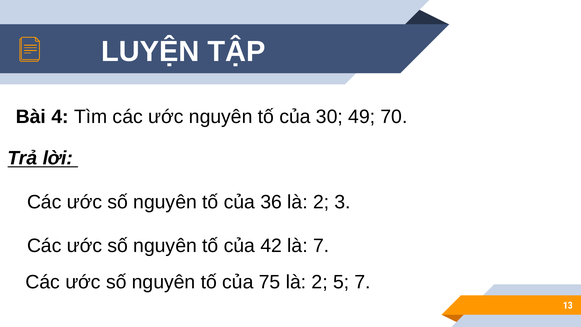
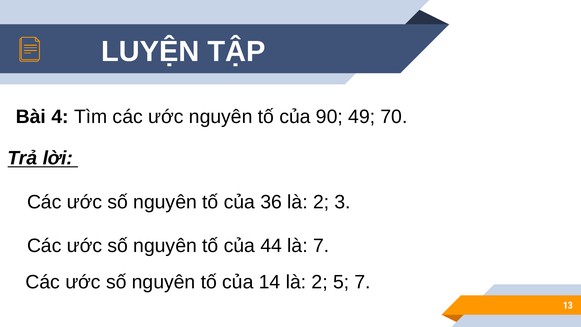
30: 30 -> 90
42: 42 -> 44
75: 75 -> 14
